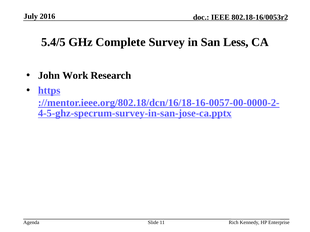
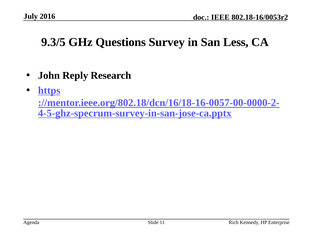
5.4/5: 5.4/5 -> 9.3/5
Complete: Complete -> Questions
Work: Work -> Reply
